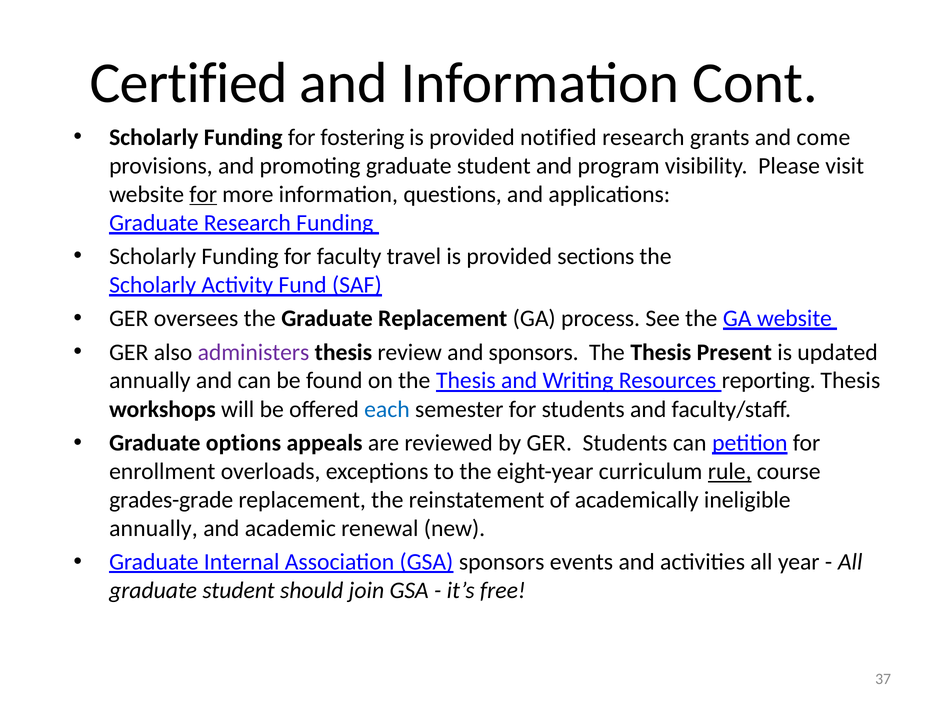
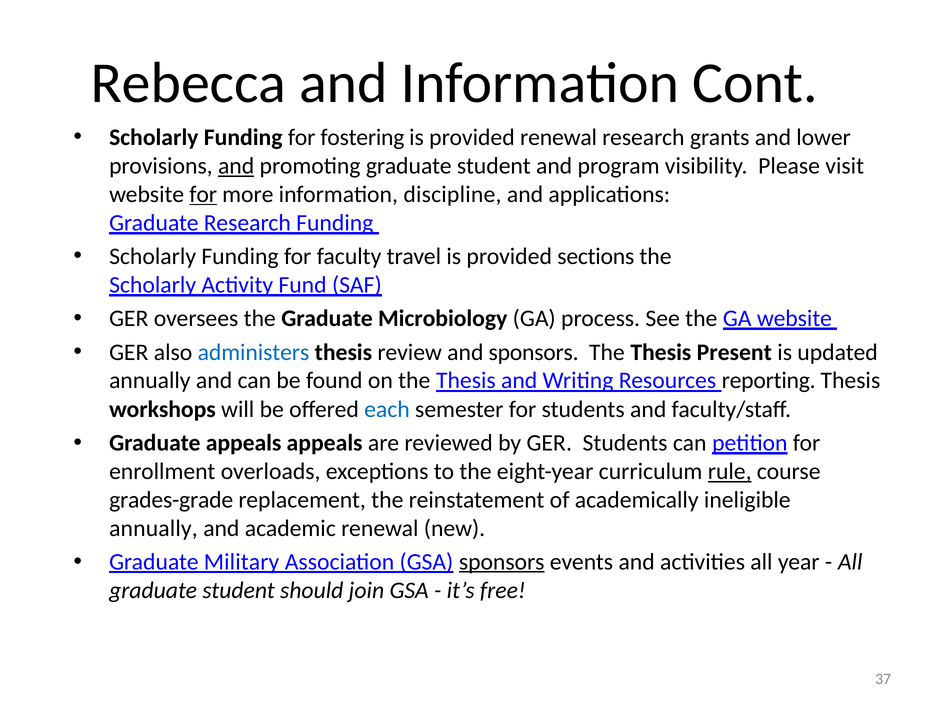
Certified: Certified -> Rebecca
provided notified: notified -> renewal
come: come -> lower
and at (236, 166) underline: none -> present
questions: questions -> discipline
Graduate Replacement: Replacement -> Microbiology
administers colour: purple -> blue
Graduate options: options -> appeals
Internal: Internal -> Military
sponsors at (502, 562) underline: none -> present
